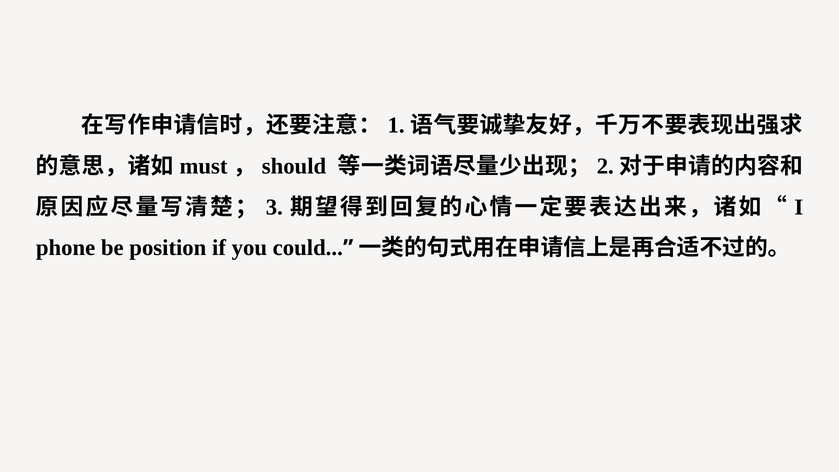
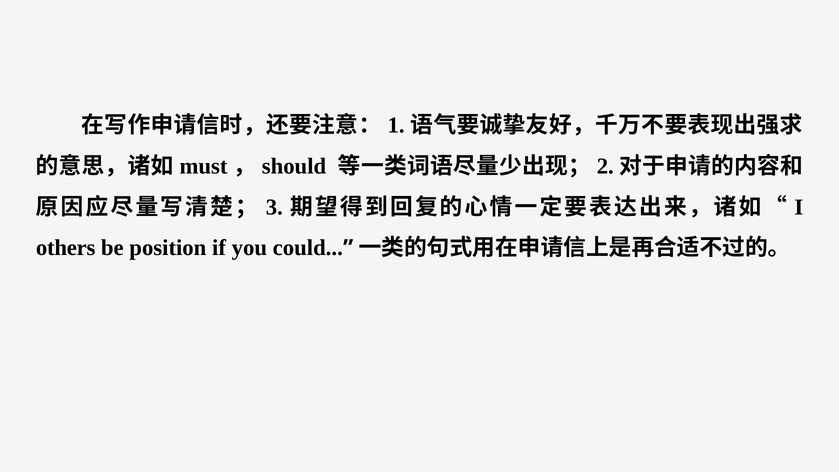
phone: phone -> others
